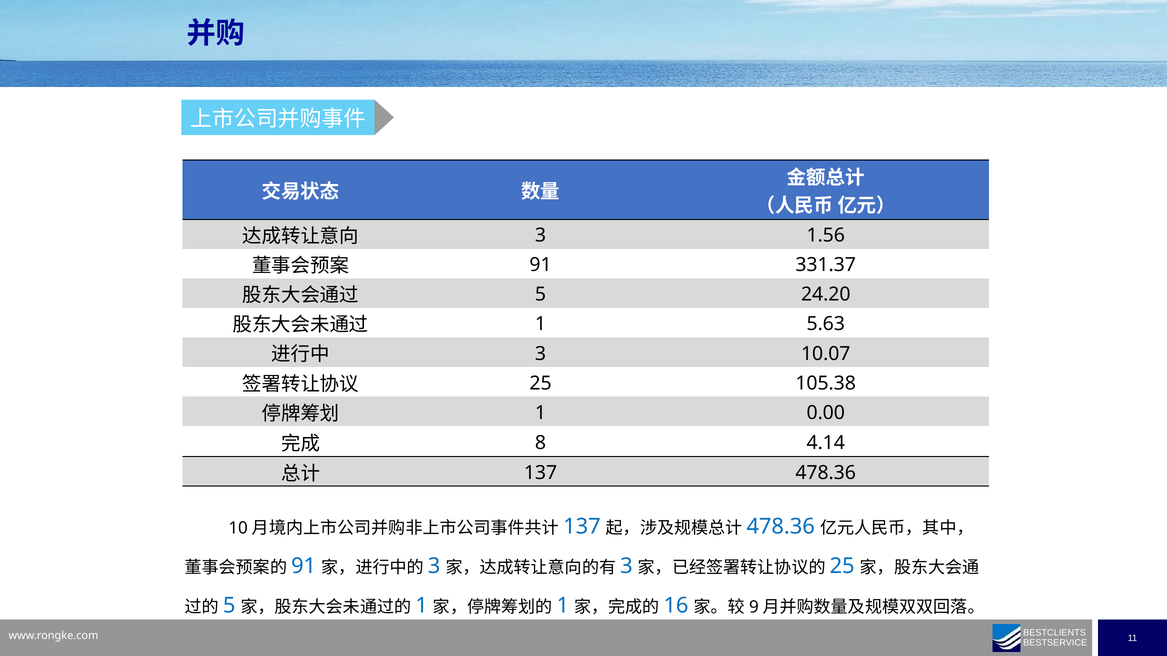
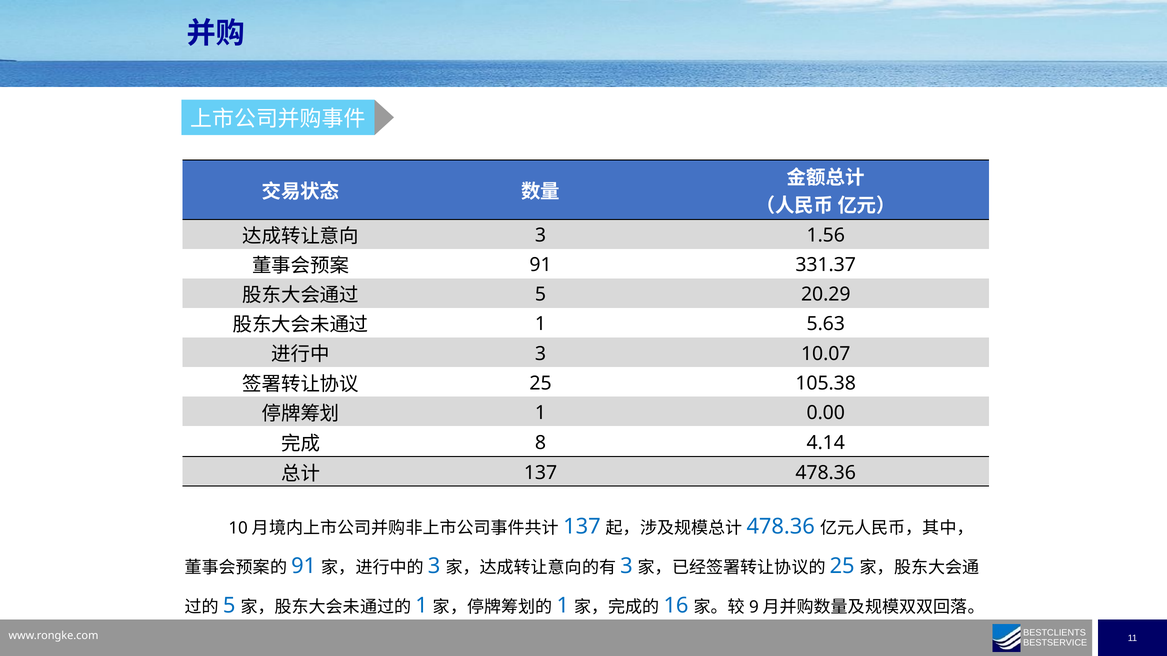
24.20: 24.20 -> 20.29
